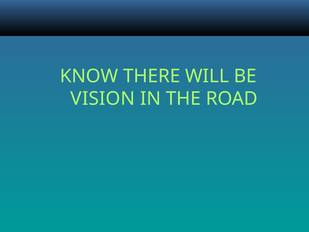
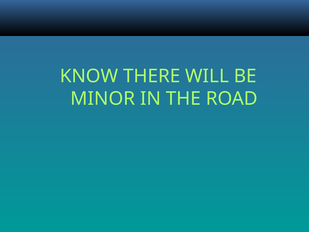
VISION: VISION -> MINOR
